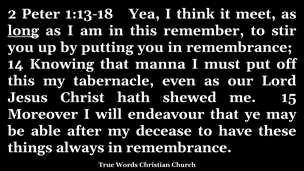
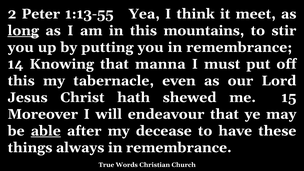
1:13-18: 1:13-18 -> 1:13-55
remember: remember -> mountains
able underline: none -> present
